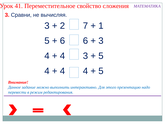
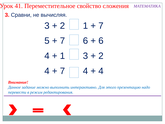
2 7: 7 -> 1
1 at (101, 26): 1 -> 7
6 at (63, 41): 6 -> 7
3 at (101, 41): 3 -> 6
4 at (63, 56): 4 -> 1
5 at (101, 56): 5 -> 2
4 at (63, 71): 4 -> 7
5 at (101, 71): 5 -> 4
